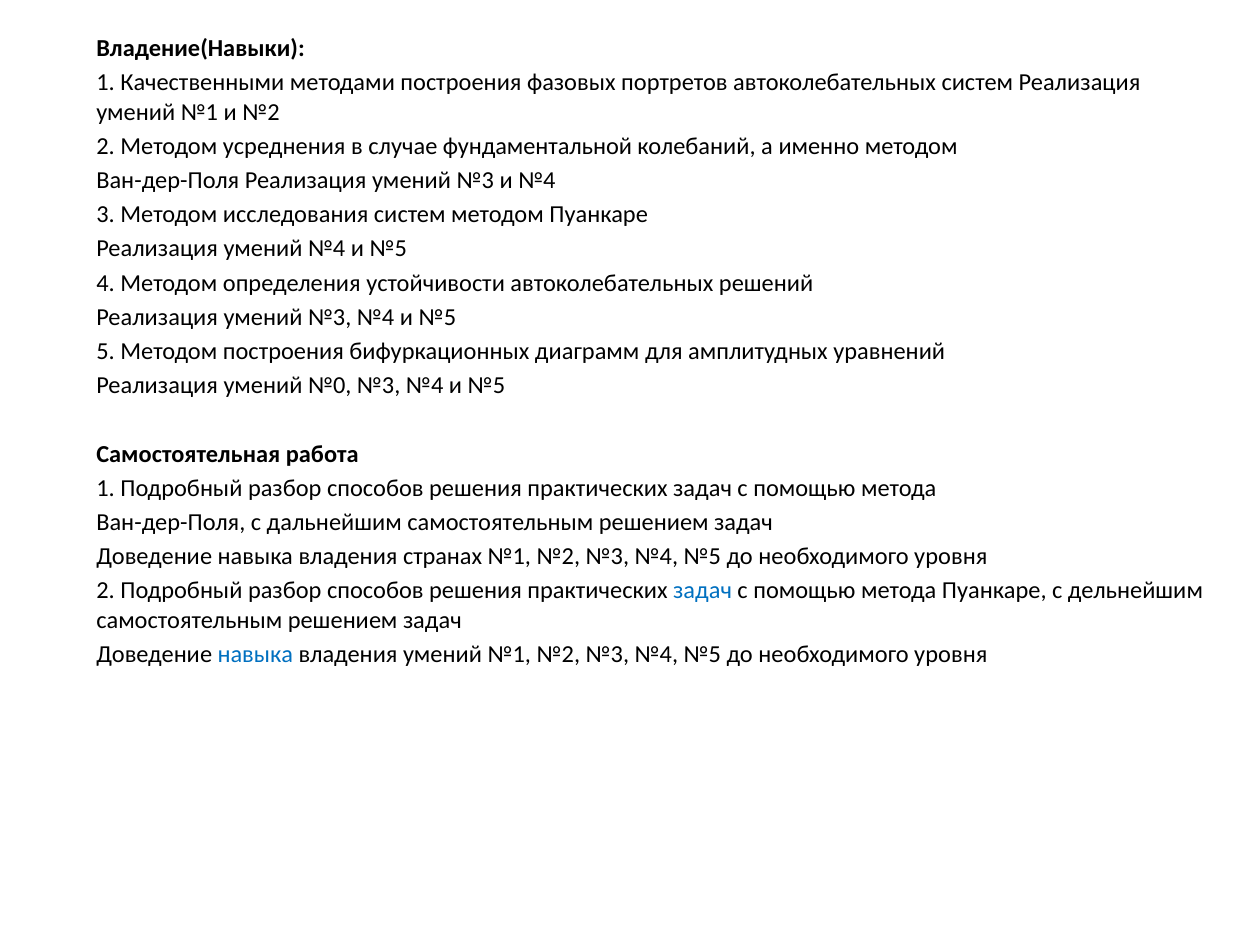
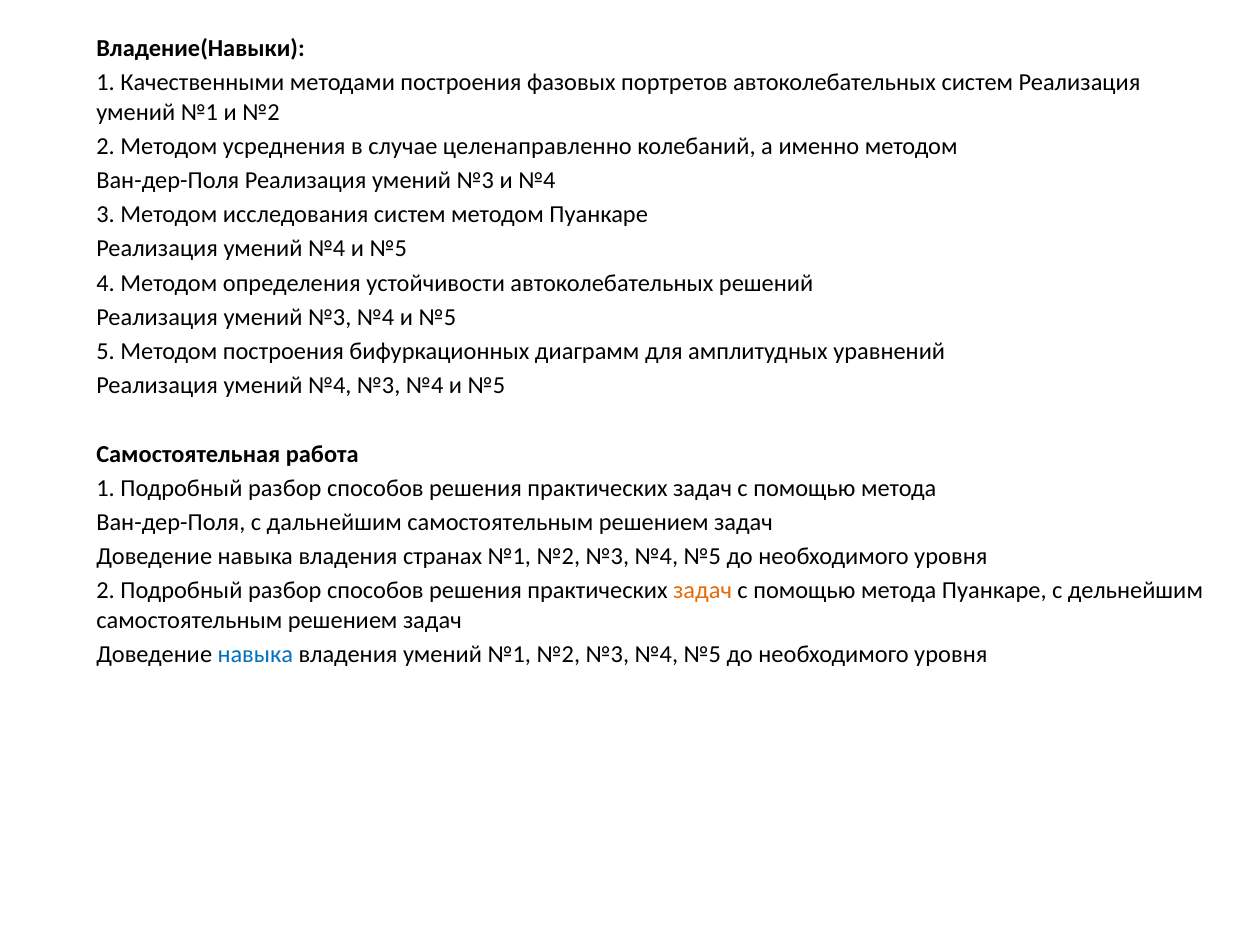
фундаментальной: фундаментальной -> целенаправленно
№0 at (330, 385): №0 -> №4
задач at (703, 591) colour: blue -> orange
